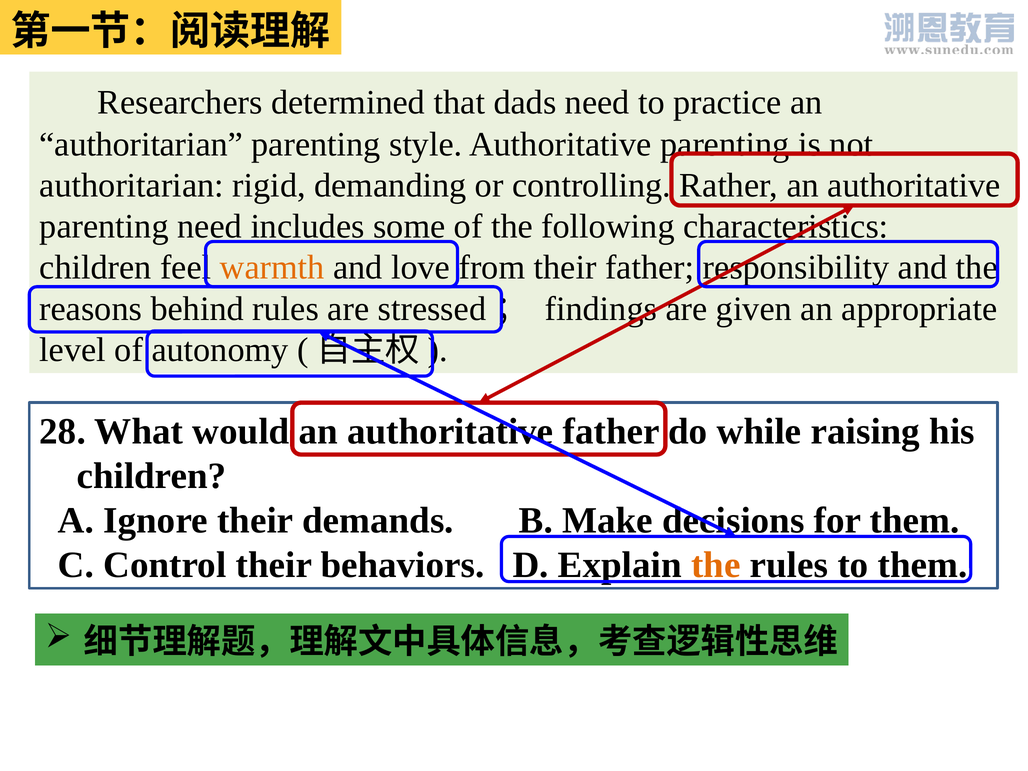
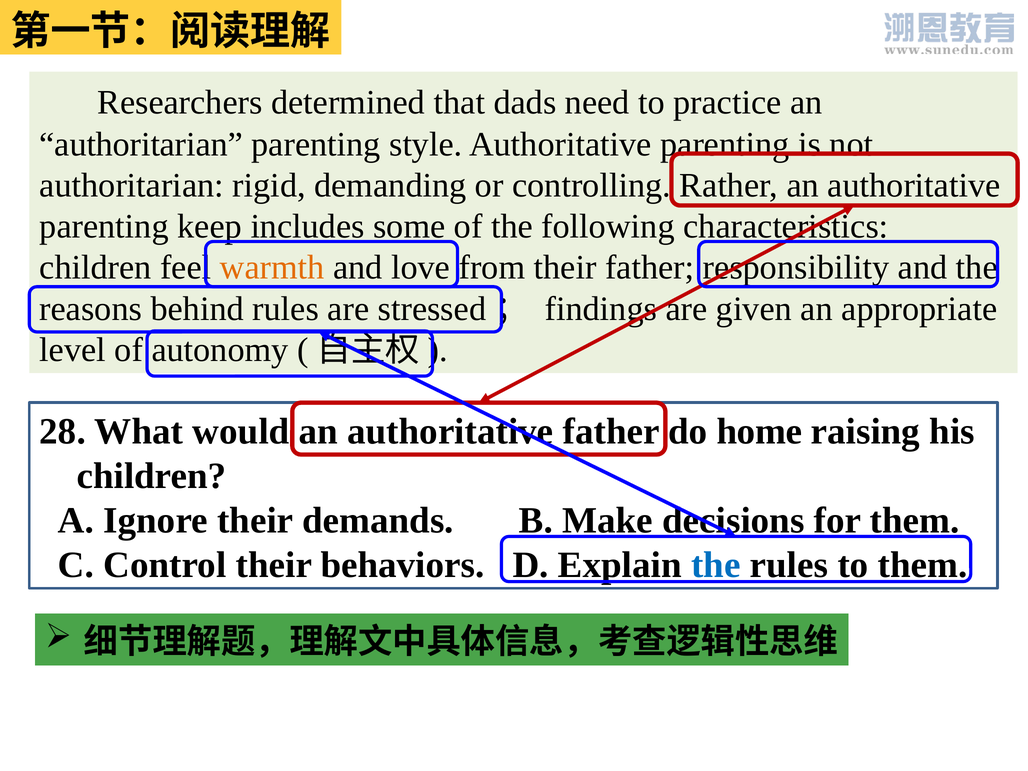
parenting need: need -> keep
while: while -> home
the at (716, 565) colour: orange -> blue
